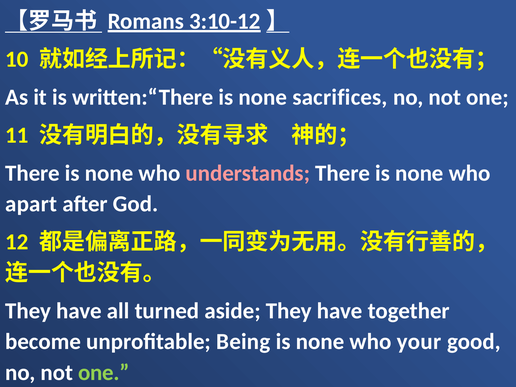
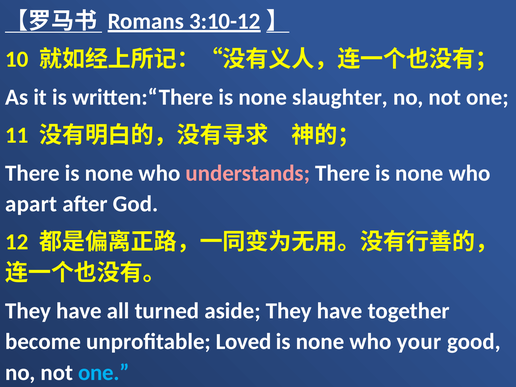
sacrifices: sacrifices -> slaughter
Being: Being -> Loved
one at (104, 372) colour: light green -> light blue
